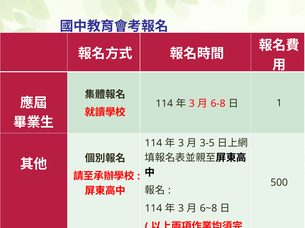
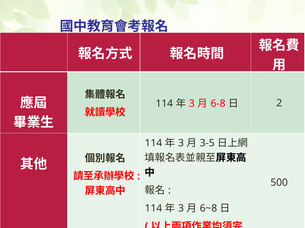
1: 1 -> 2
